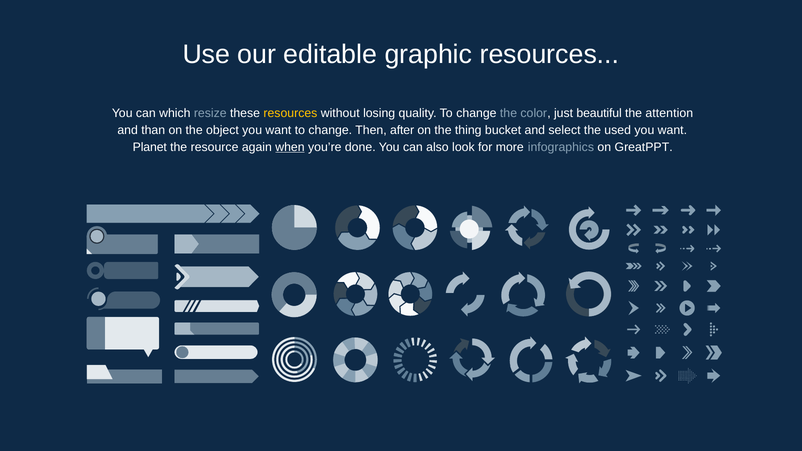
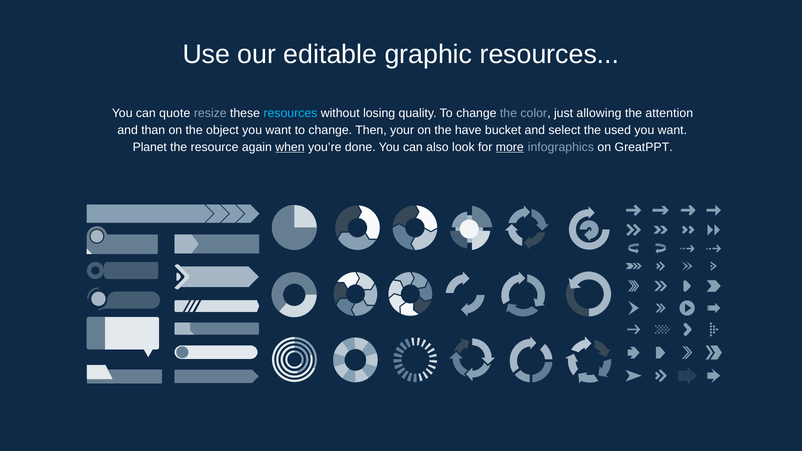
which: which -> quote
resources at (290, 113) colour: yellow -> light blue
beautiful: beautiful -> allowing
after: after -> your
thing: thing -> have
more underline: none -> present
